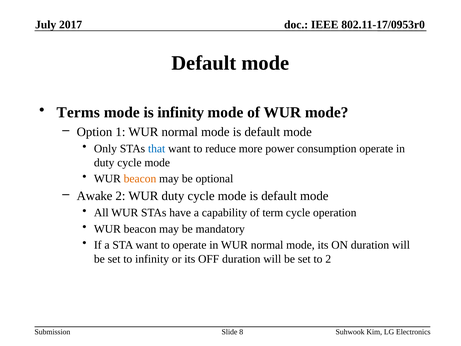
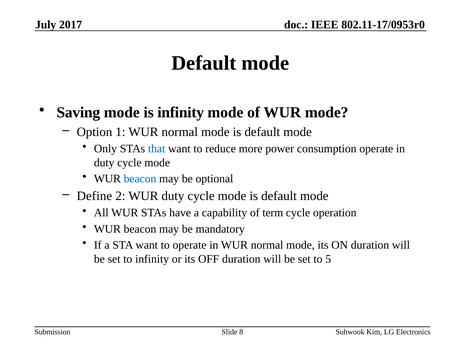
Terms: Terms -> Saving
beacon at (140, 179) colour: orange -> blue
Awake: Awake -> Define
to 2: 2 -> 5
